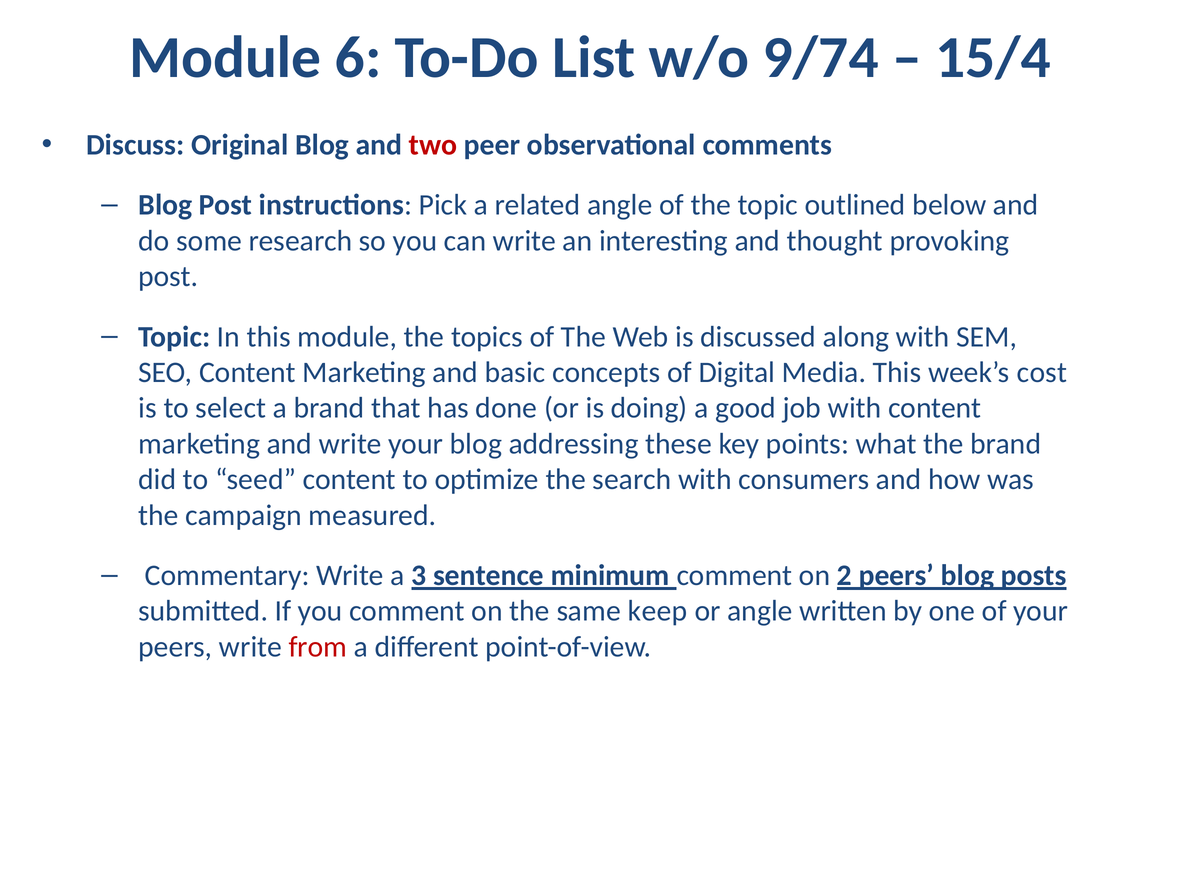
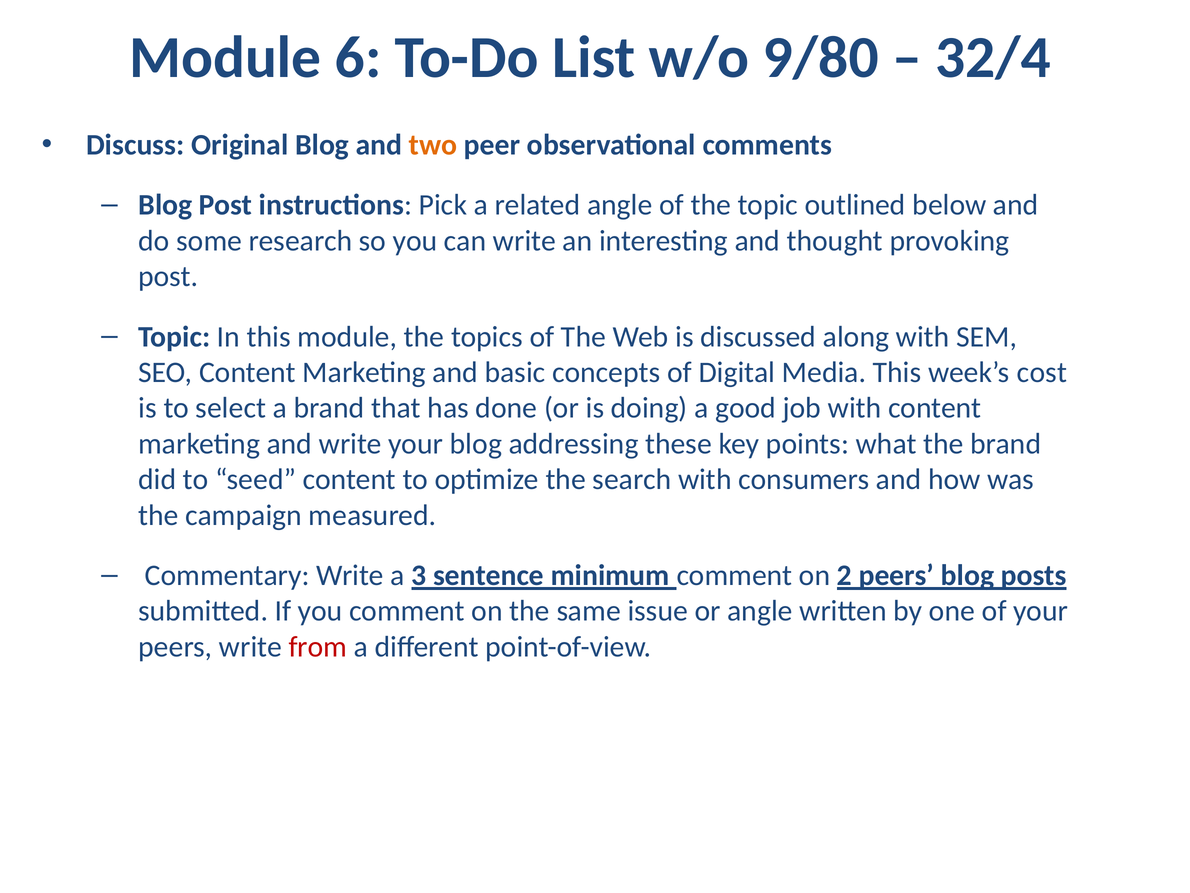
9/74: 9/74 -> 9/80
15/4: 15/4 -> 32/4
two colour: red -> orange
keep: keep -> issue
